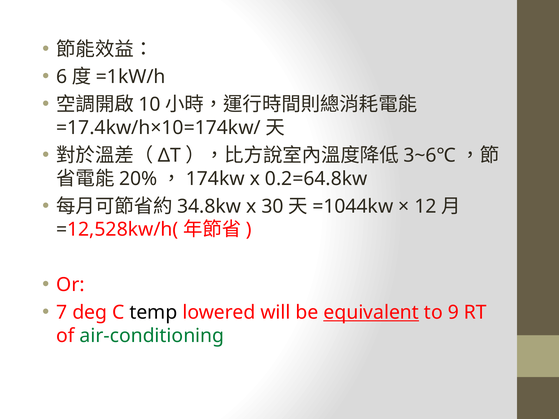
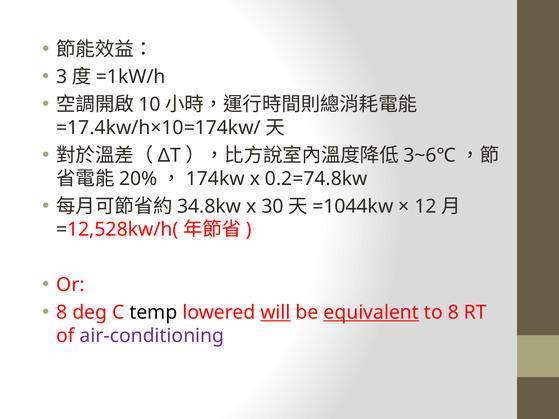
6: 6 -> 3
0.2=64.8kw: 0.2=64.8kw -> 0.2=74.8kw
7 at (62, 313): 7 -> 8
will underline: none -> present
to 9: 9 -> 8
air-conditioning colour: green -> purple
